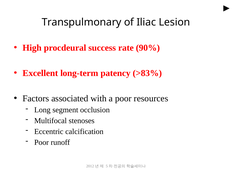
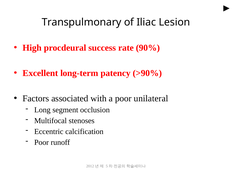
>83%: >83% -> >90%
resources: resources -> unilateral
